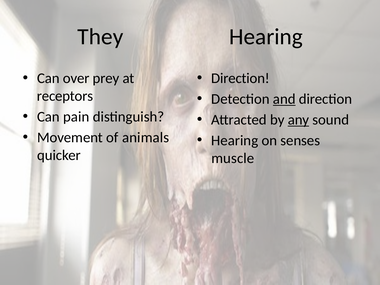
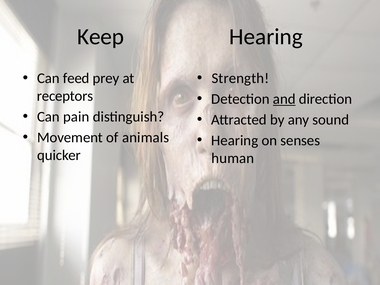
They: They -> Keep
over: over -> feed
Direction at (240, 78): Direction -> Strength
any underline: present -> none
muscle: muscle -> human
